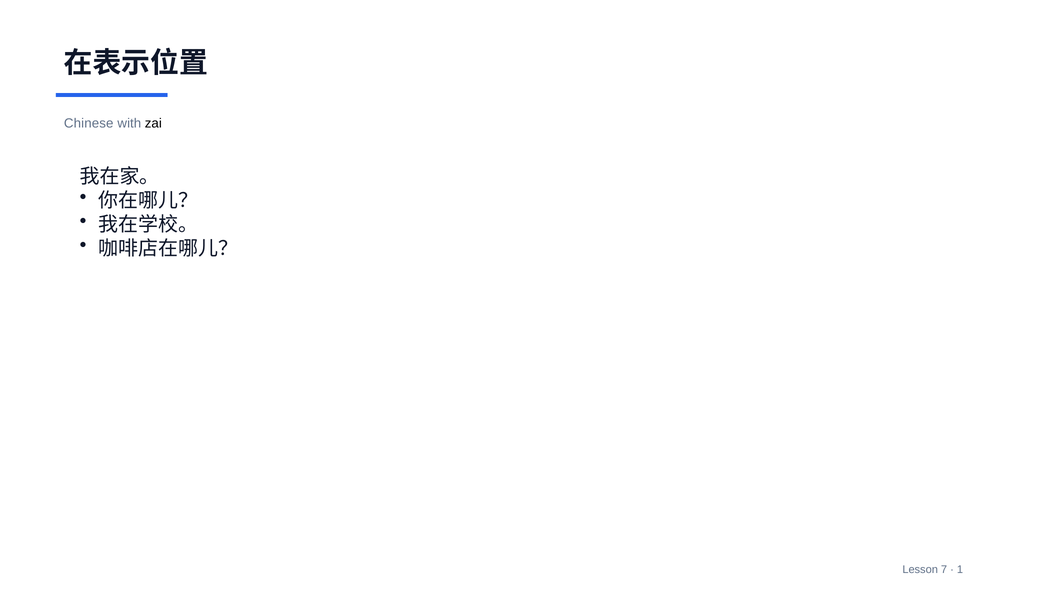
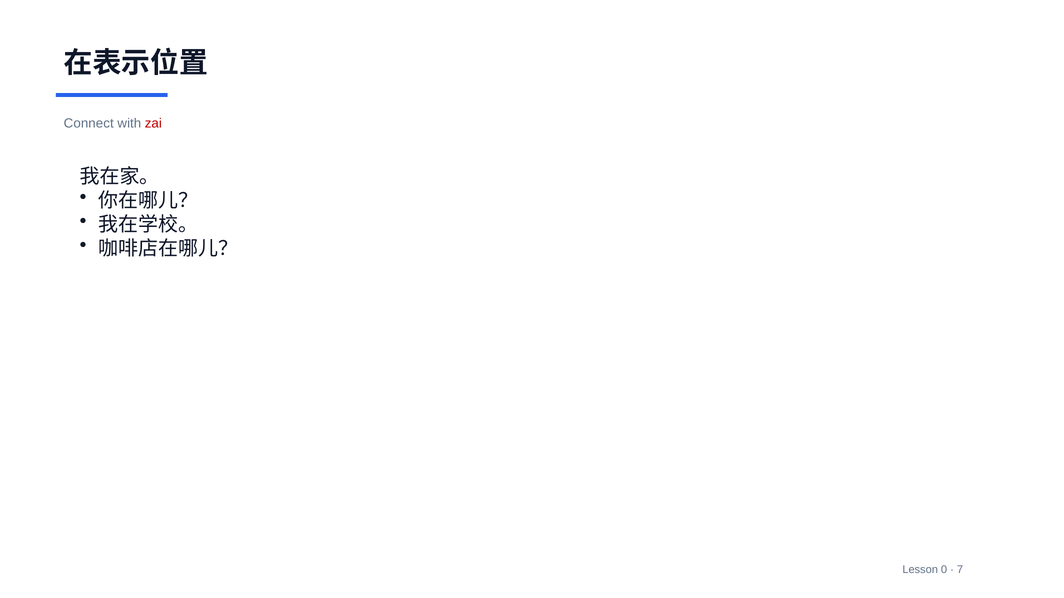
Chinese: Chinese -> Connect
zai colour: black -> red
7: 7 -> 0
1: 1 -> 7
